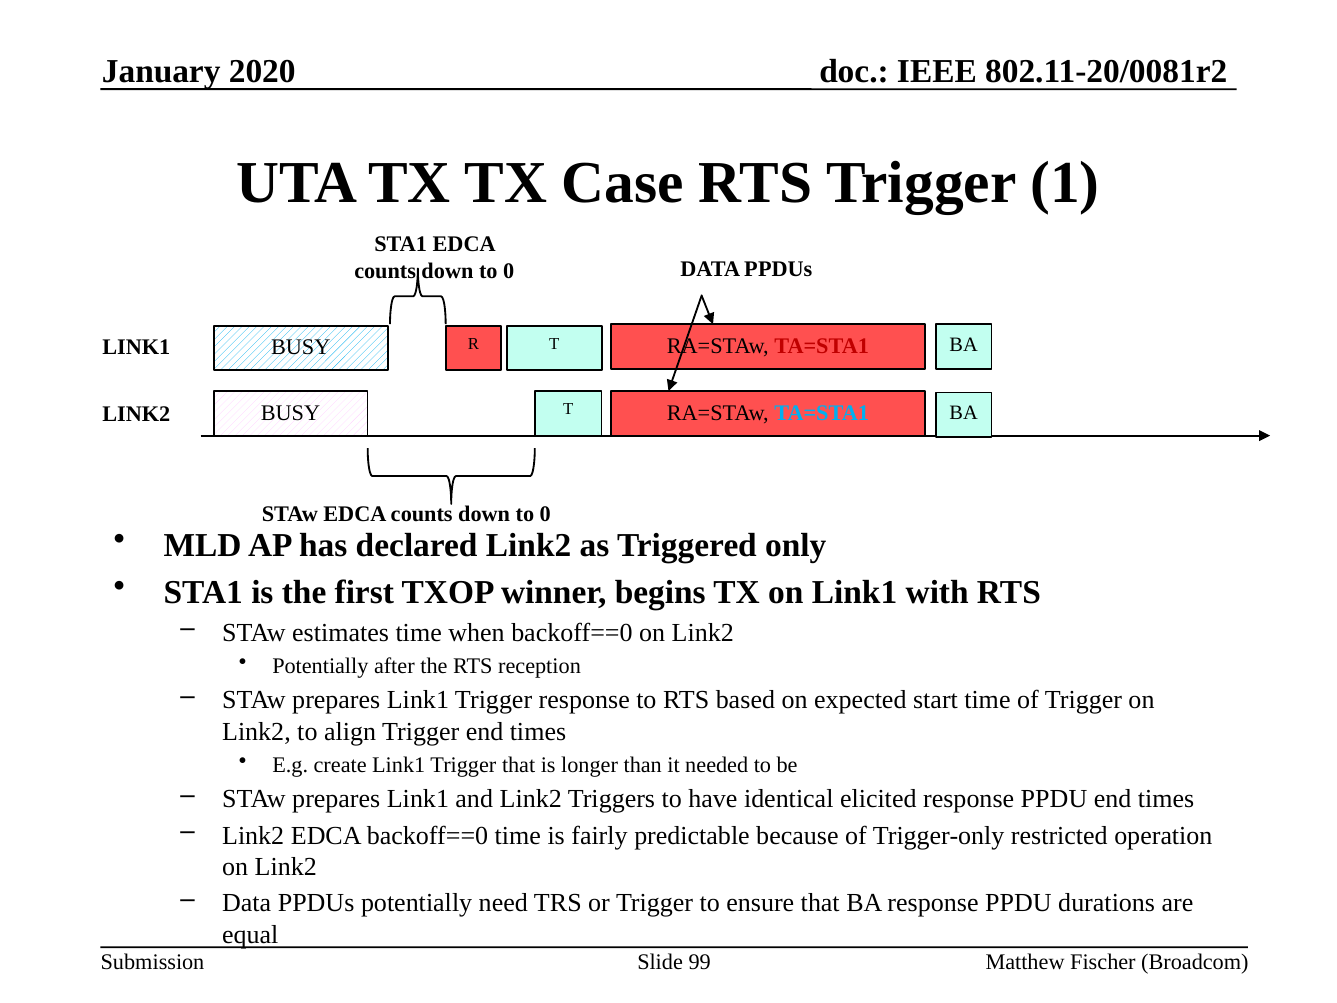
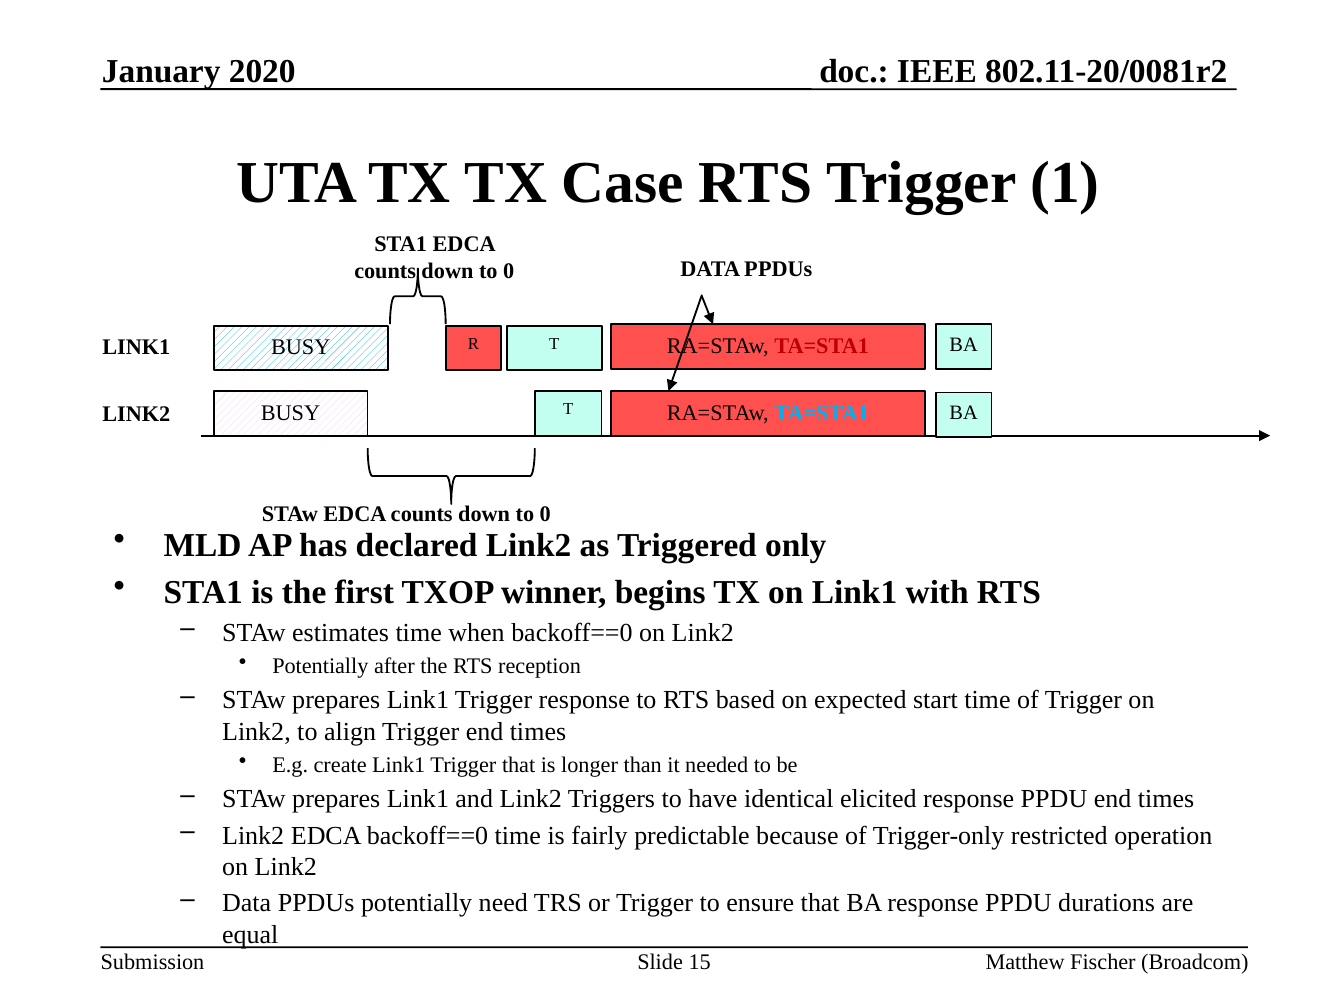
99: 99 -> 15
